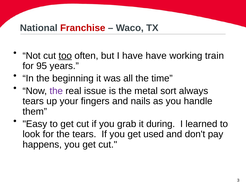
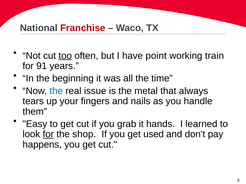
have have: have -> point
95: 95 -> 91
the at (56, 91) colour: purple -> blue
sort: sort -> that
during: during -> hands
for at (48, 135) underline: none -> present
the tears: tears -> shop
